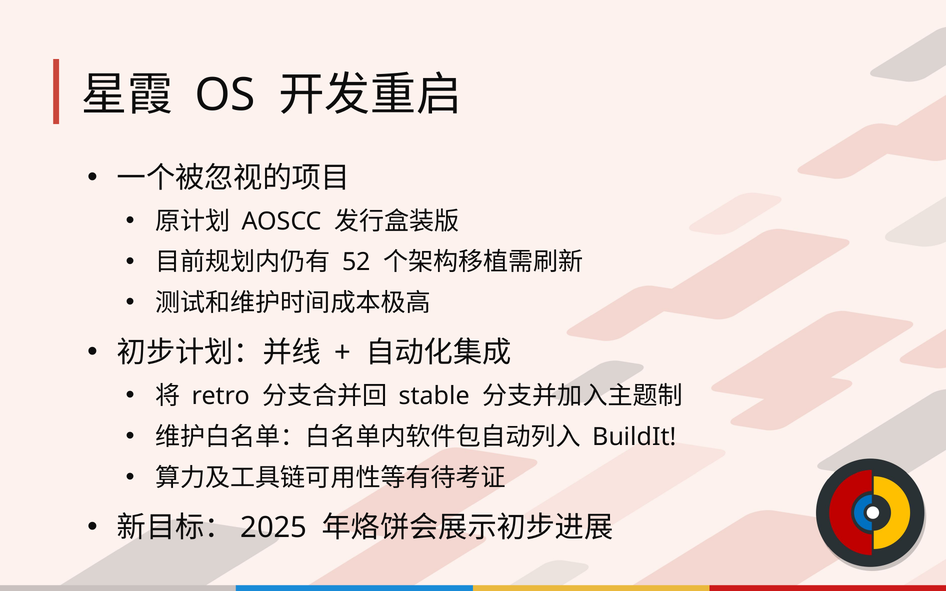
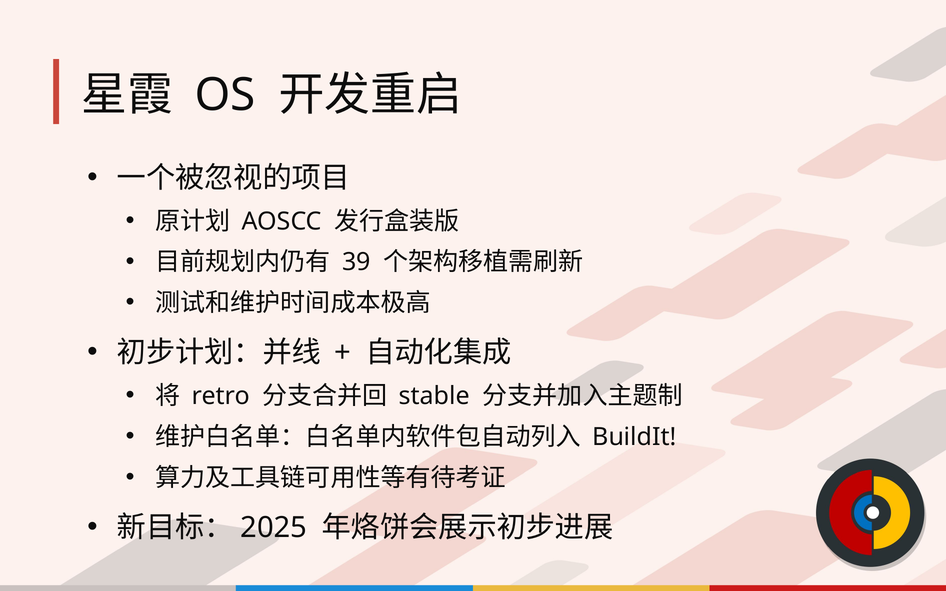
52: 52 -> 39
